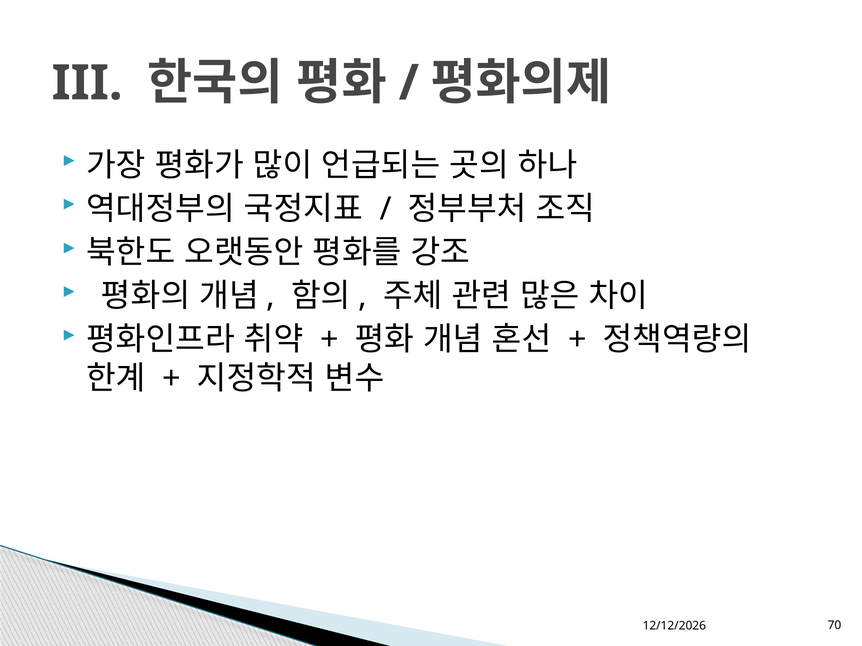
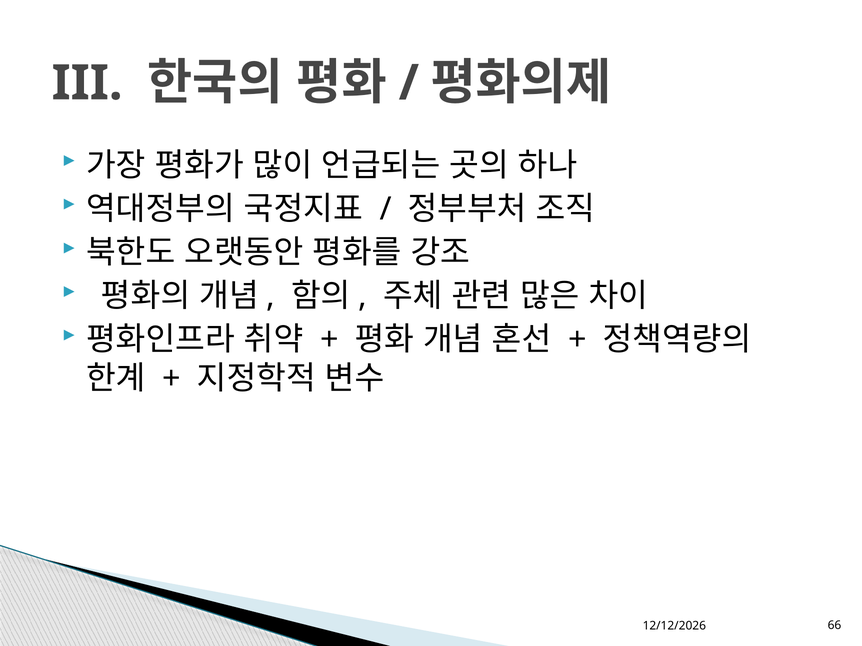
70: 70 -> 66
